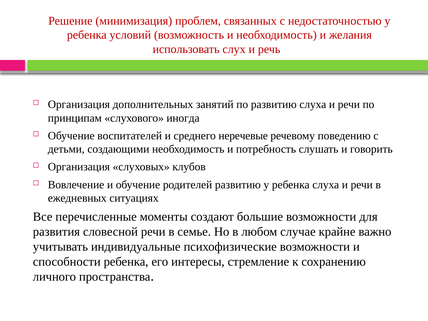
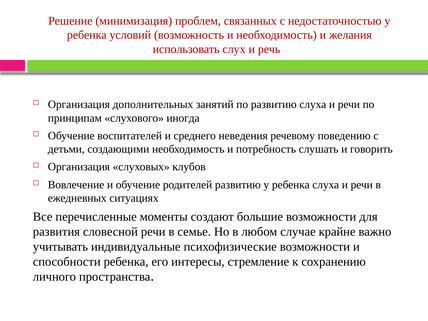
неречевые: неречевые -> неведения
